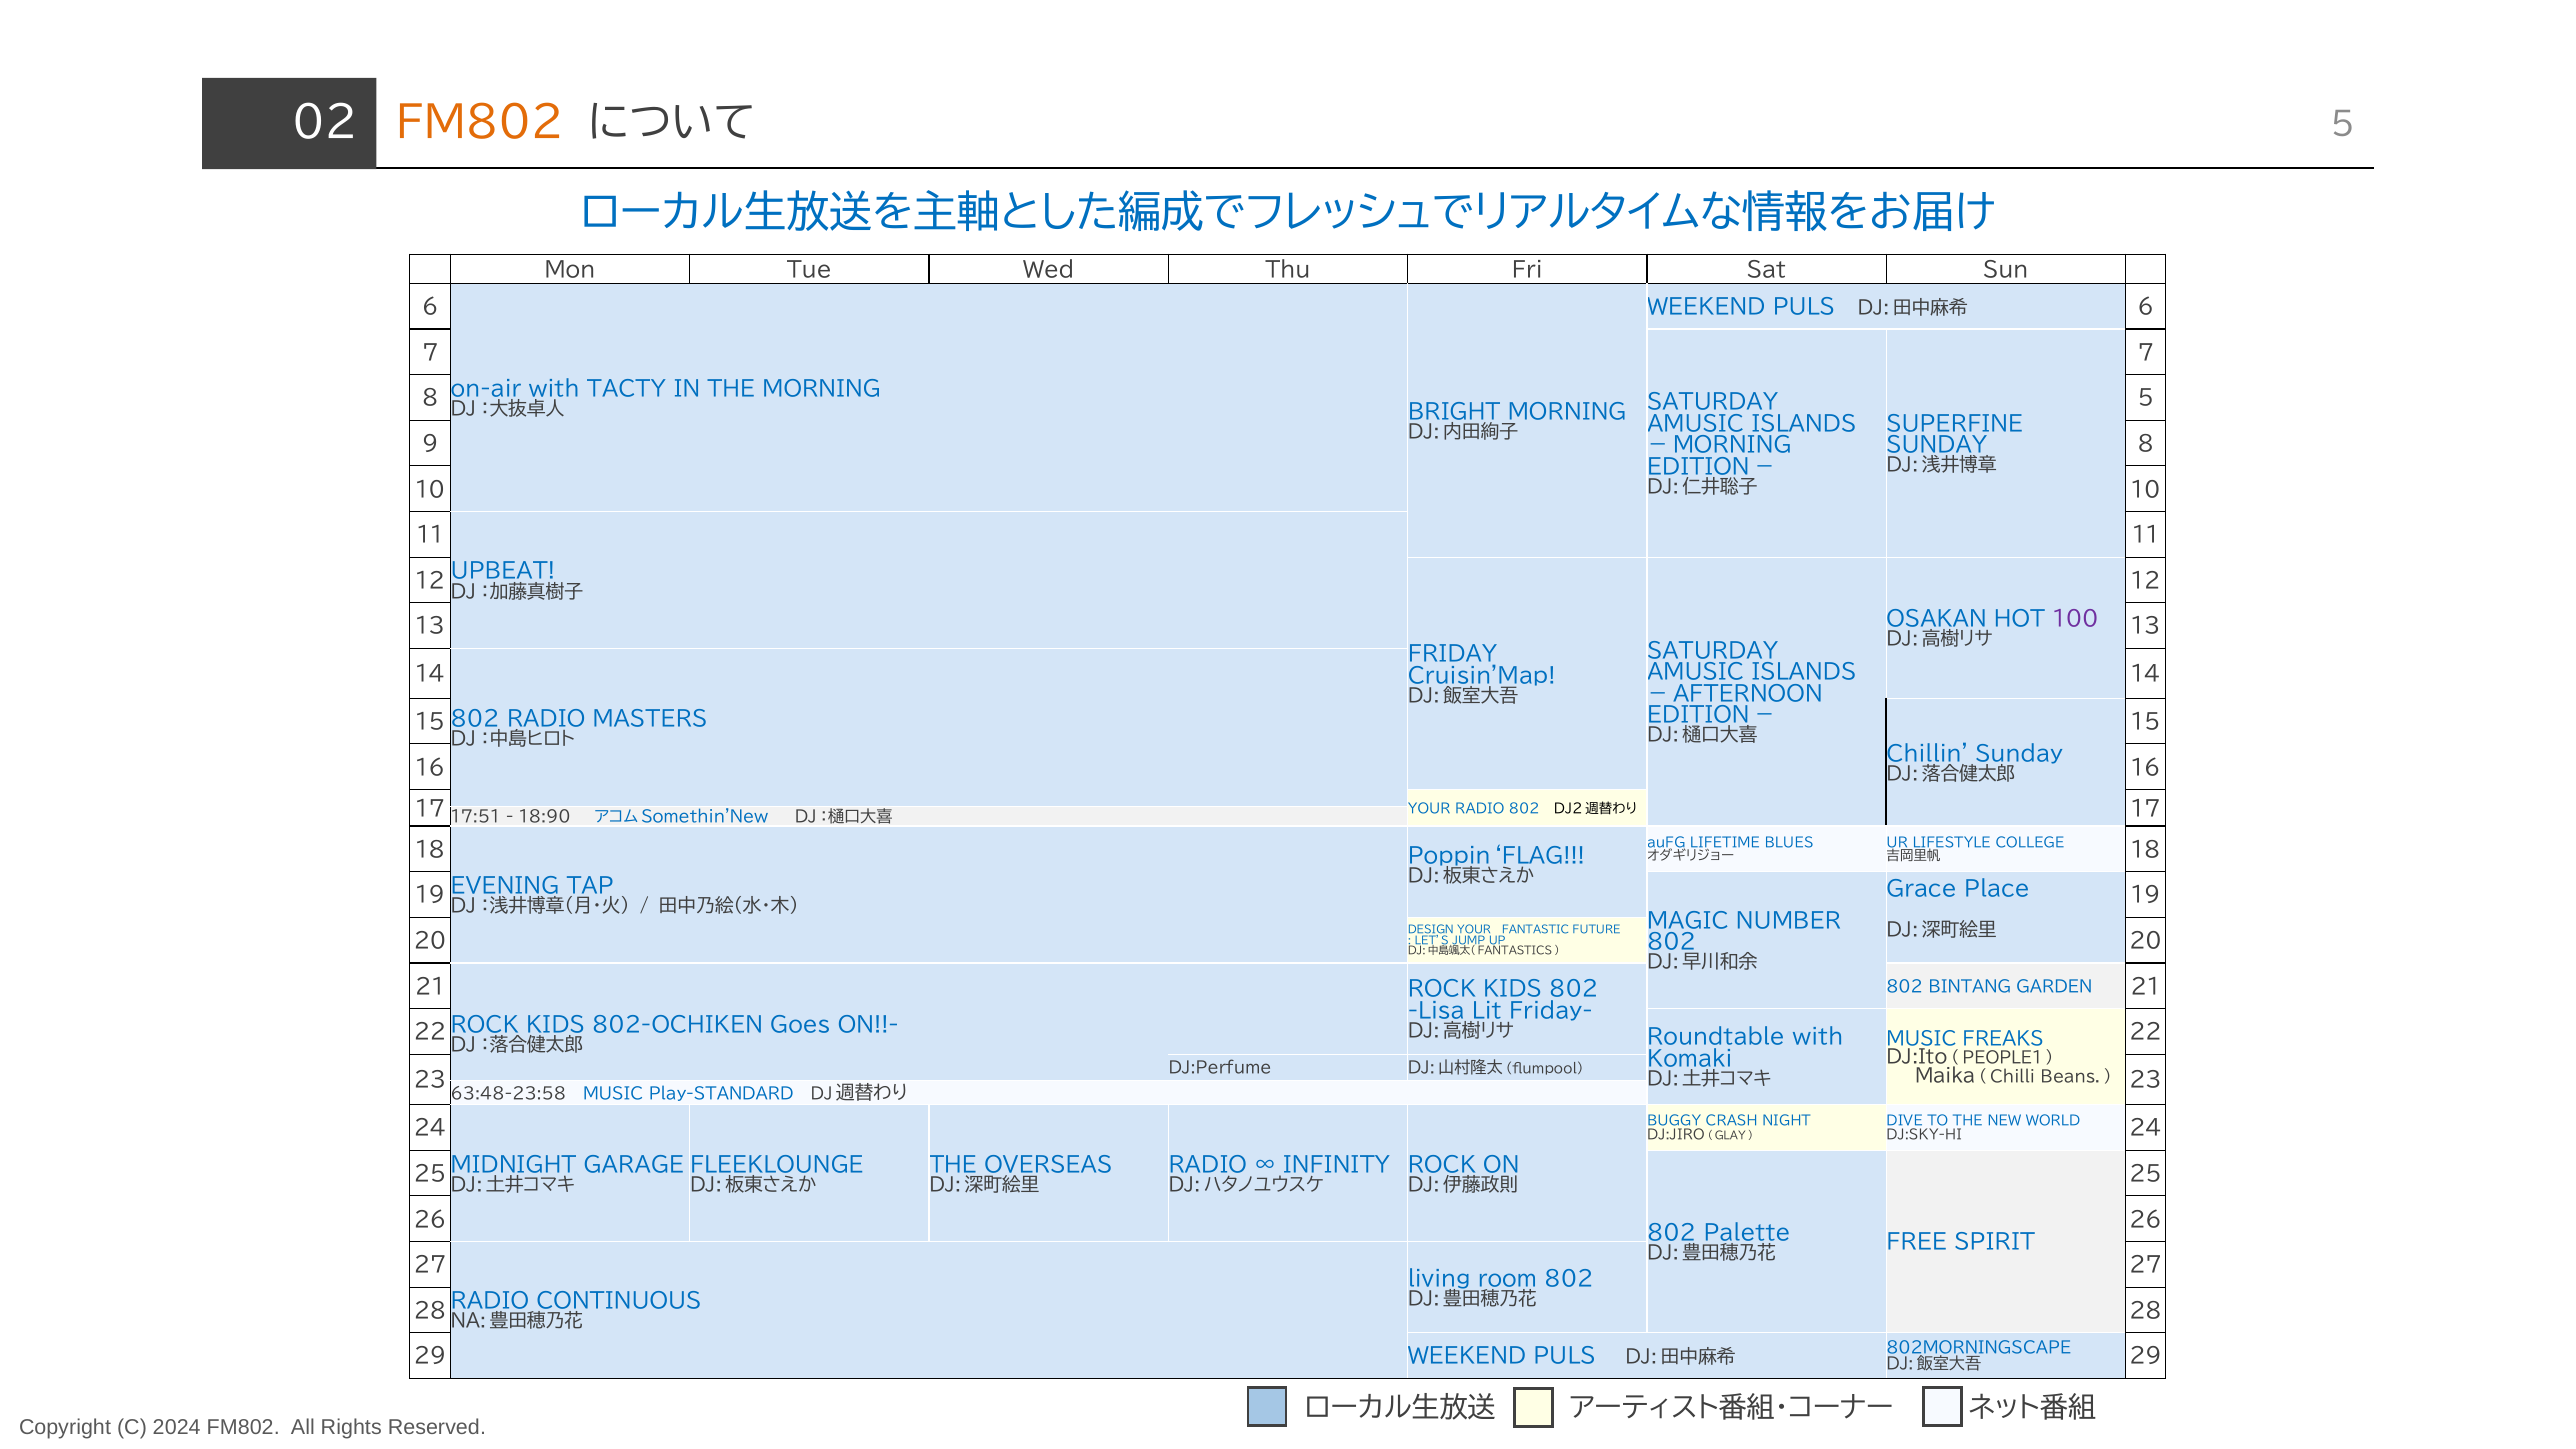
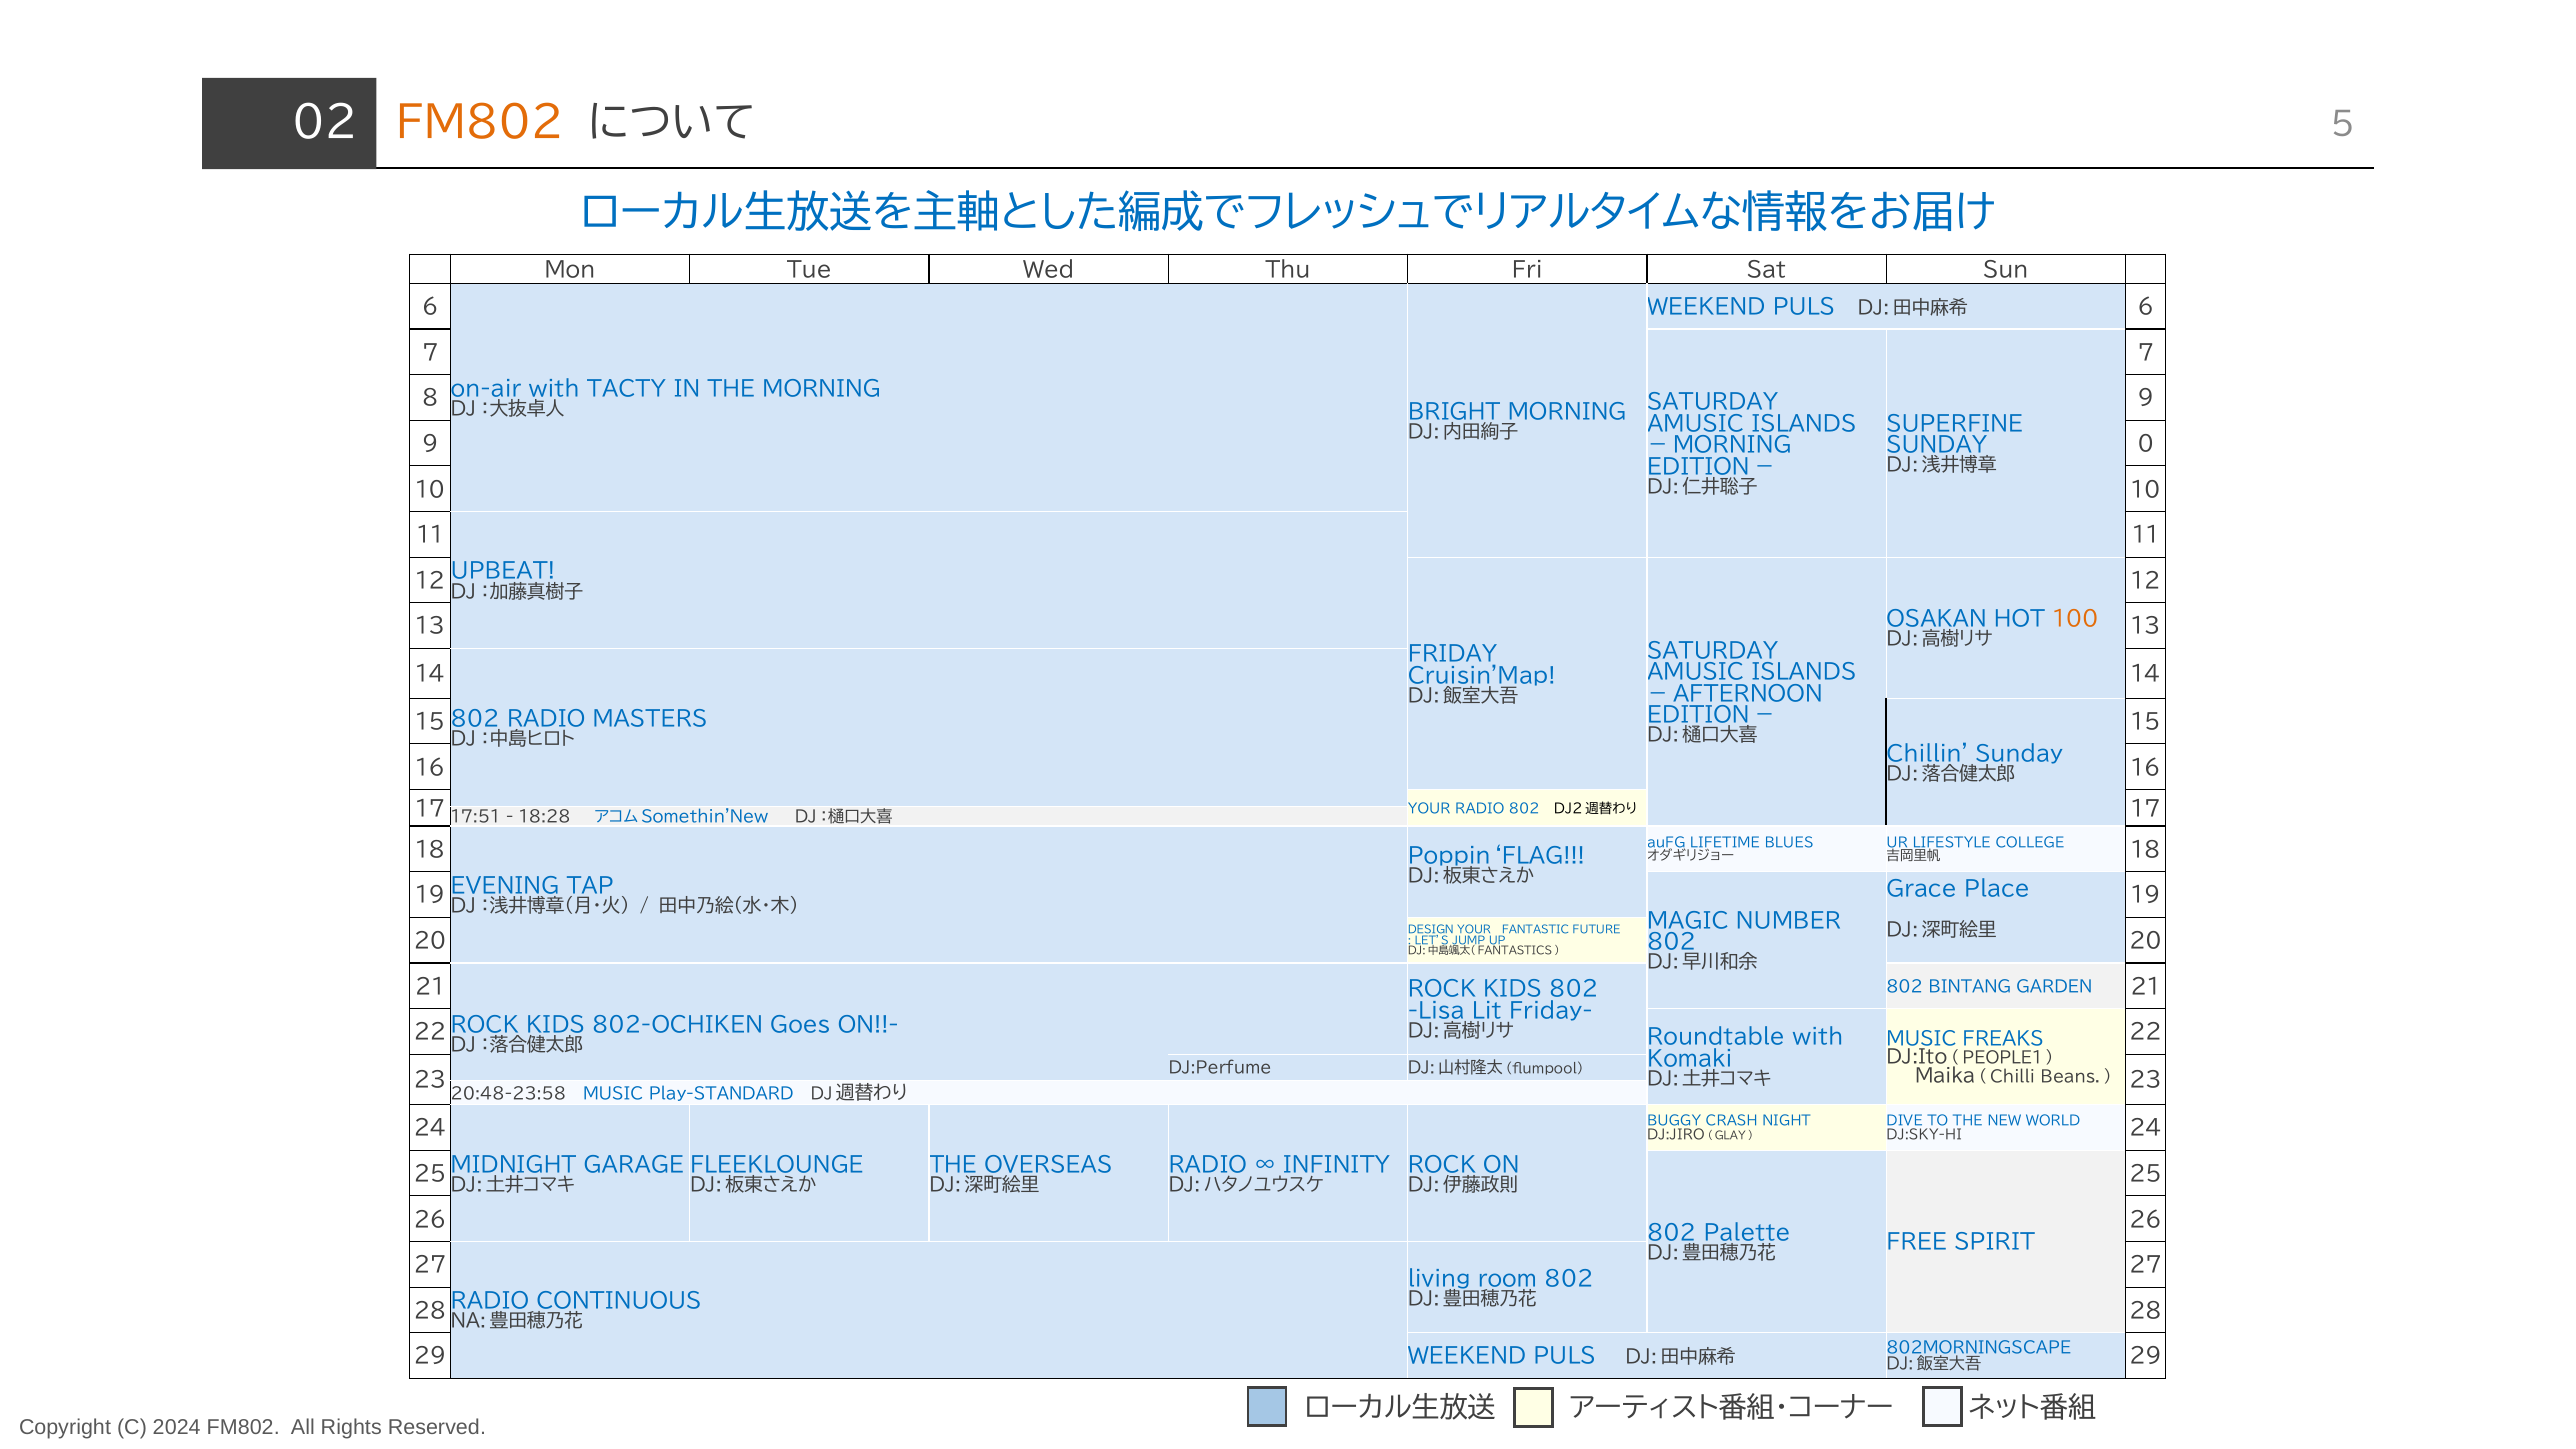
8 5: 5 -> 9
9 8: 8 -> 0
100 colour: purple -> orange
18:90: 18:90 -> 18:28
63:48-23:58: 63:48-23:58 -> 20:48-23:58
